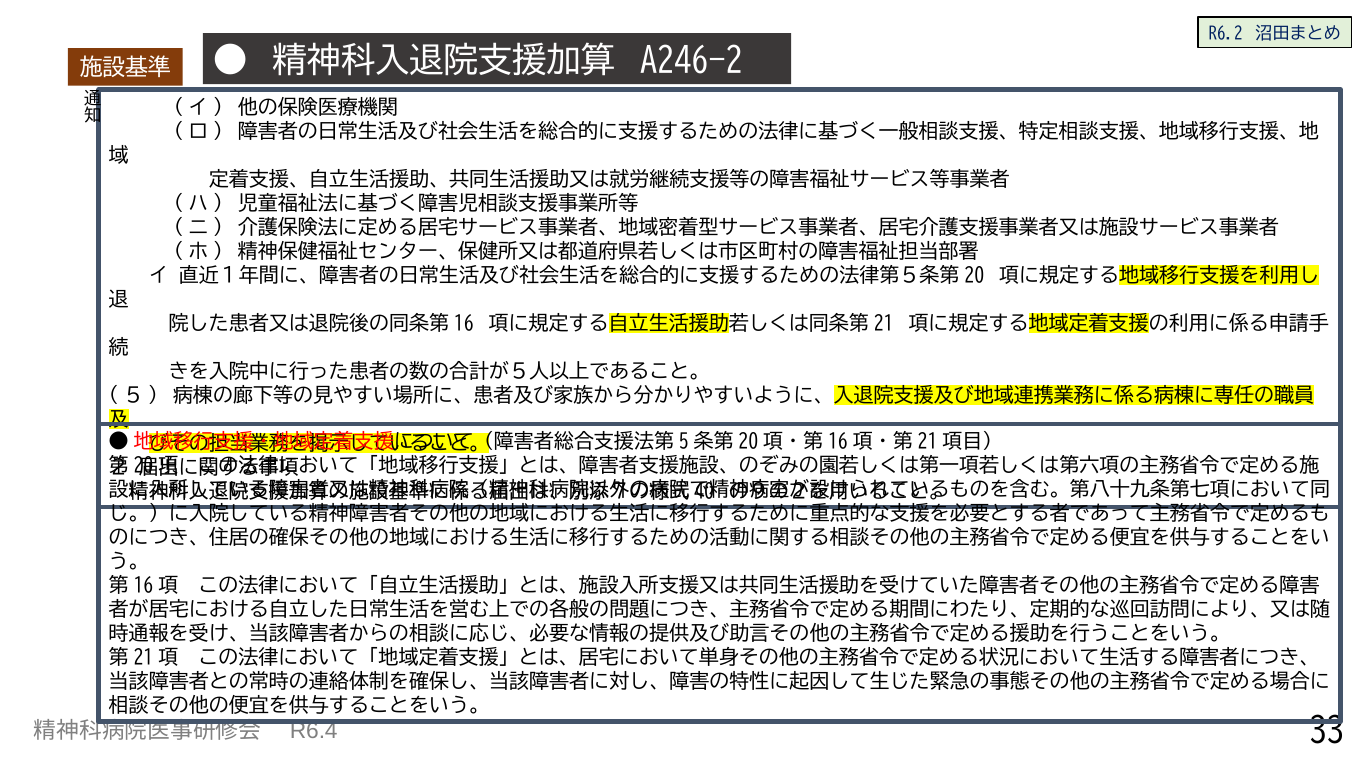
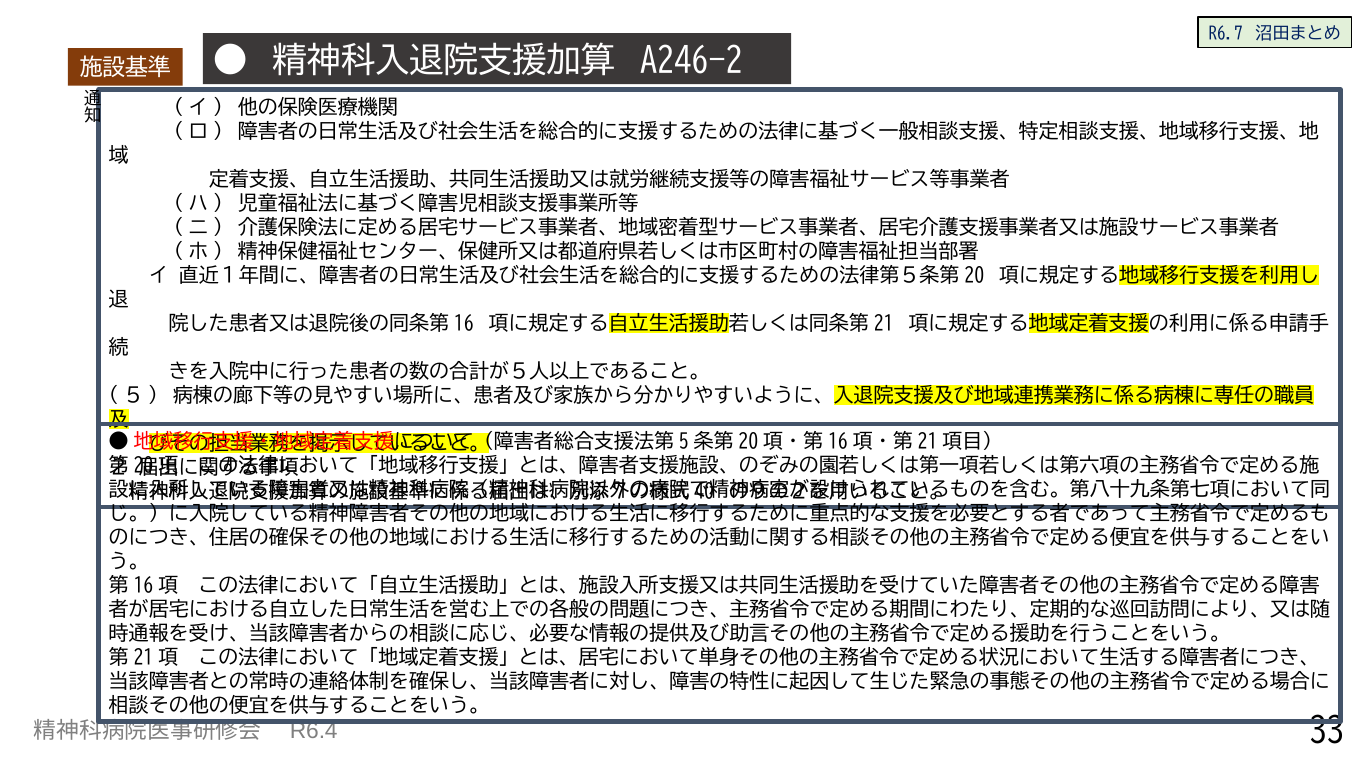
R6.2: R6.2 -> R6.7
